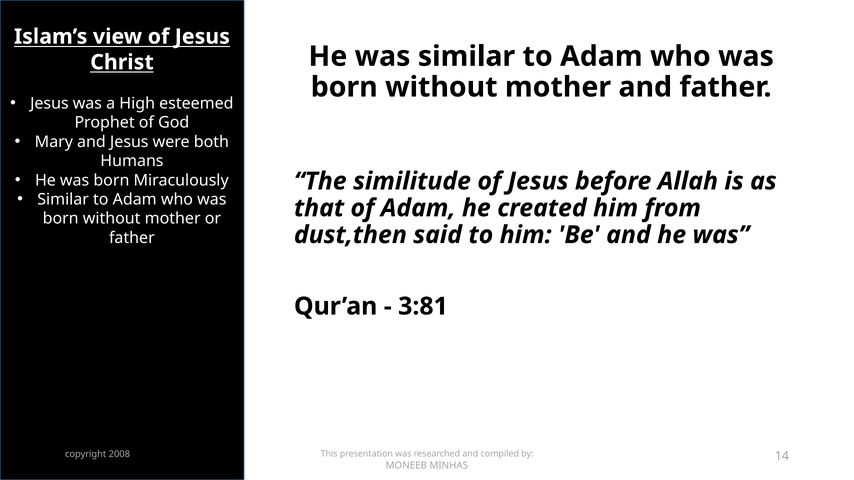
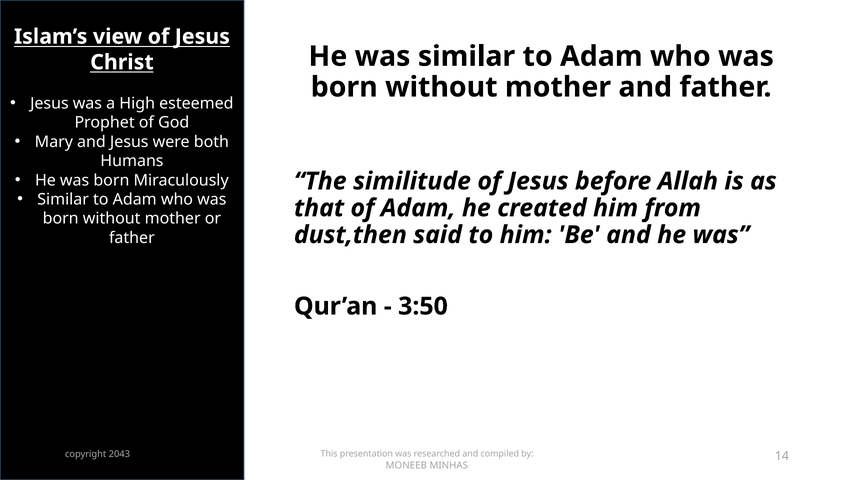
3:81: 3:81 -> 3:50
2008: 2008 -> 2043
